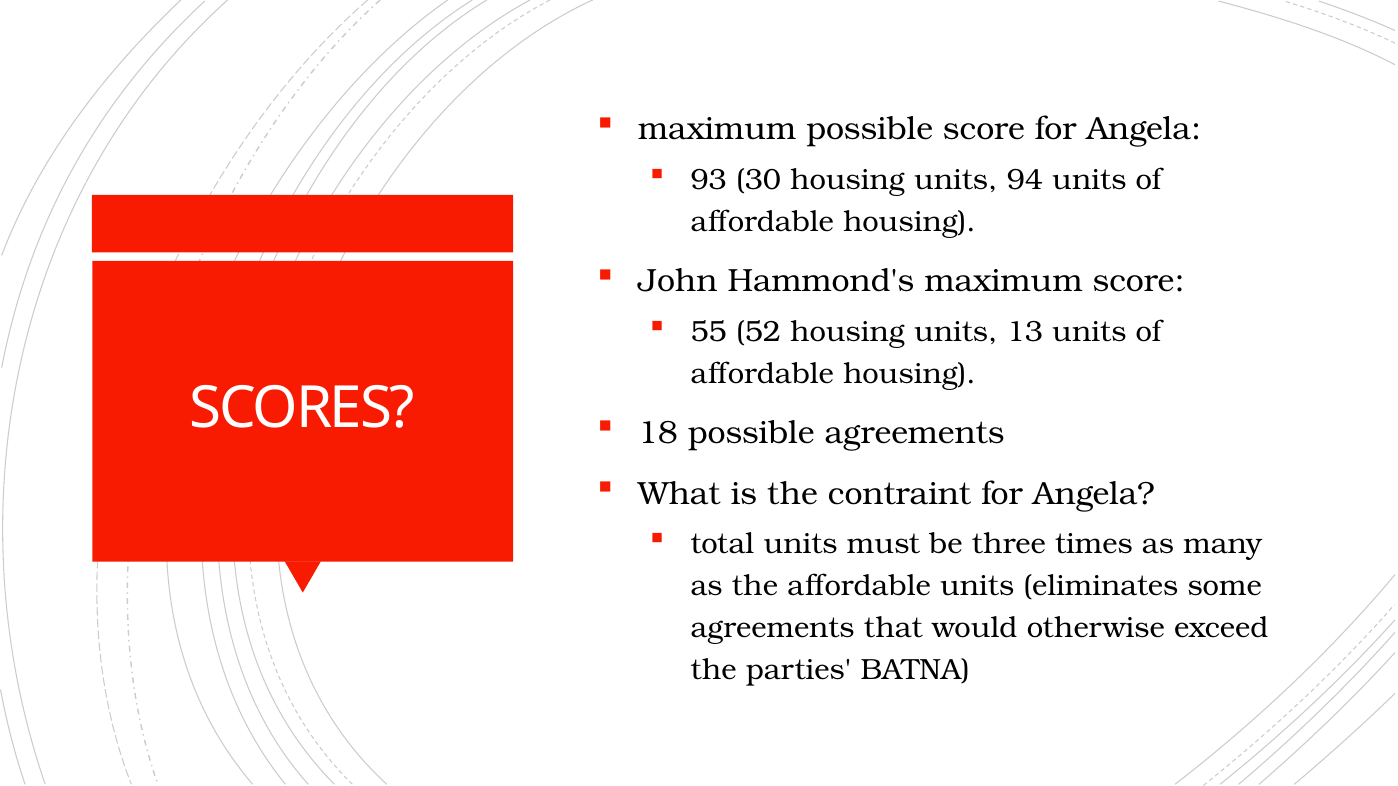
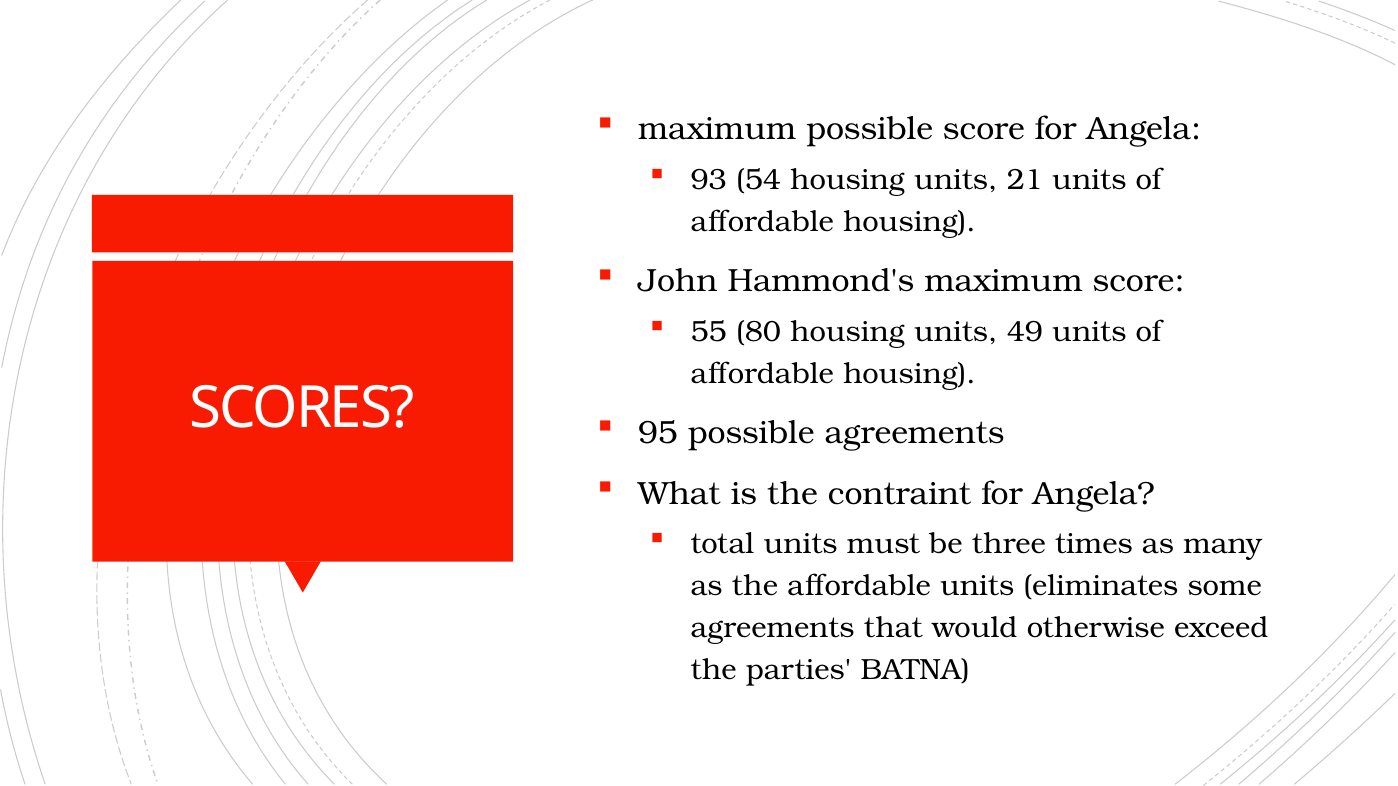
30: 30 -> 54
94: 94 -> 21
52: 52 -> 80
13: 13 -> 49
18: 18 -> 95
